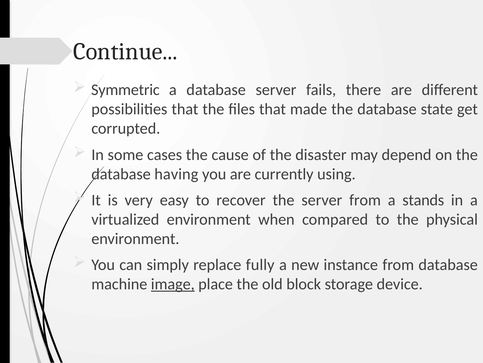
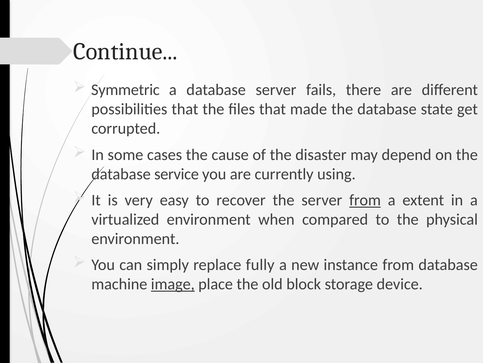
having: having -> service
from at (365, 200) underline: none -> present
stands: stands -> extent
